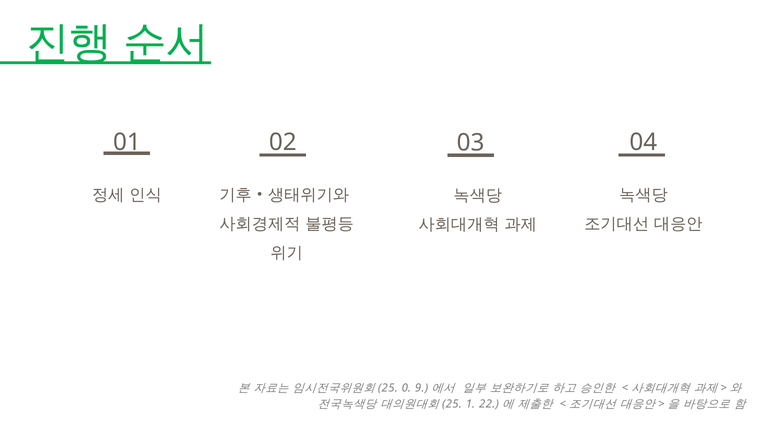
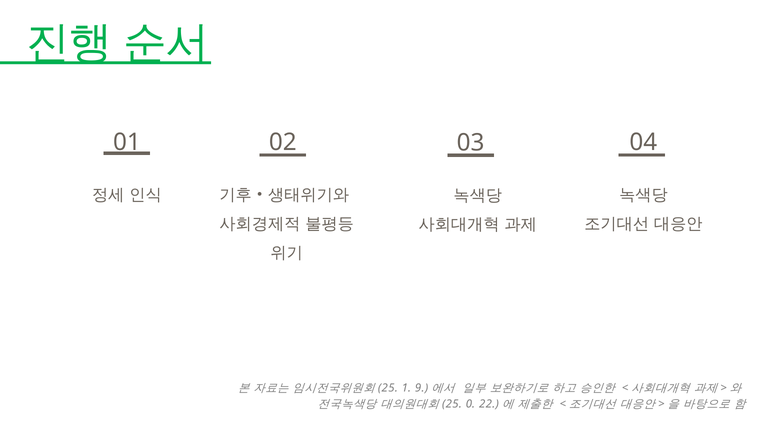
0: 0 -> 1
1: 1 -> 0
